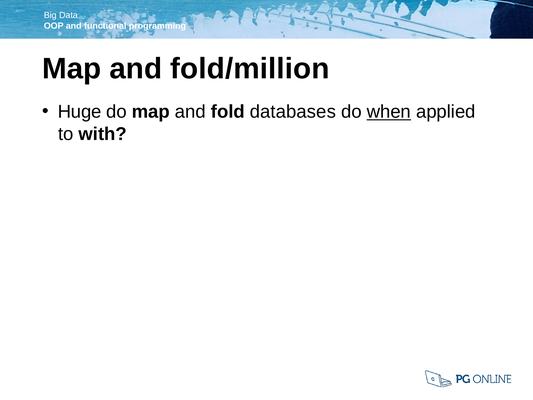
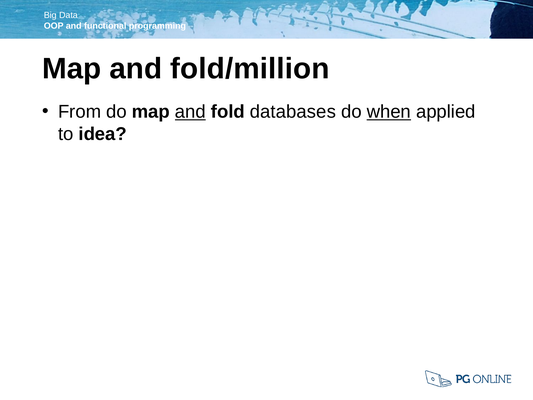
Huge: Huge -> From
and at (190, 112) underline: none -> present
with: with -> idea
